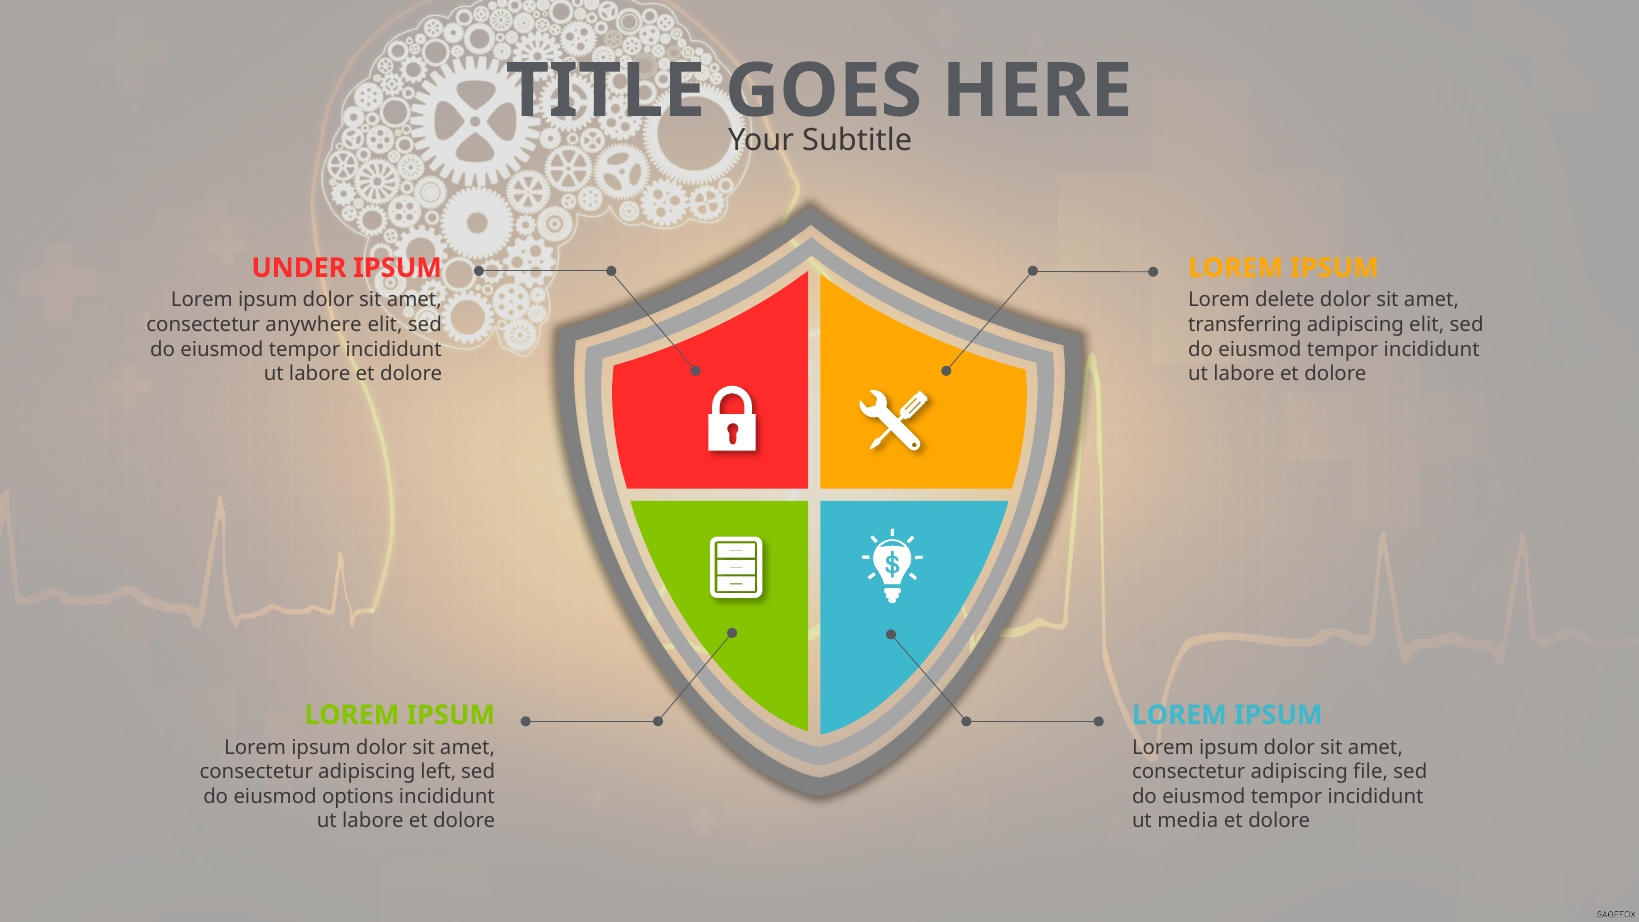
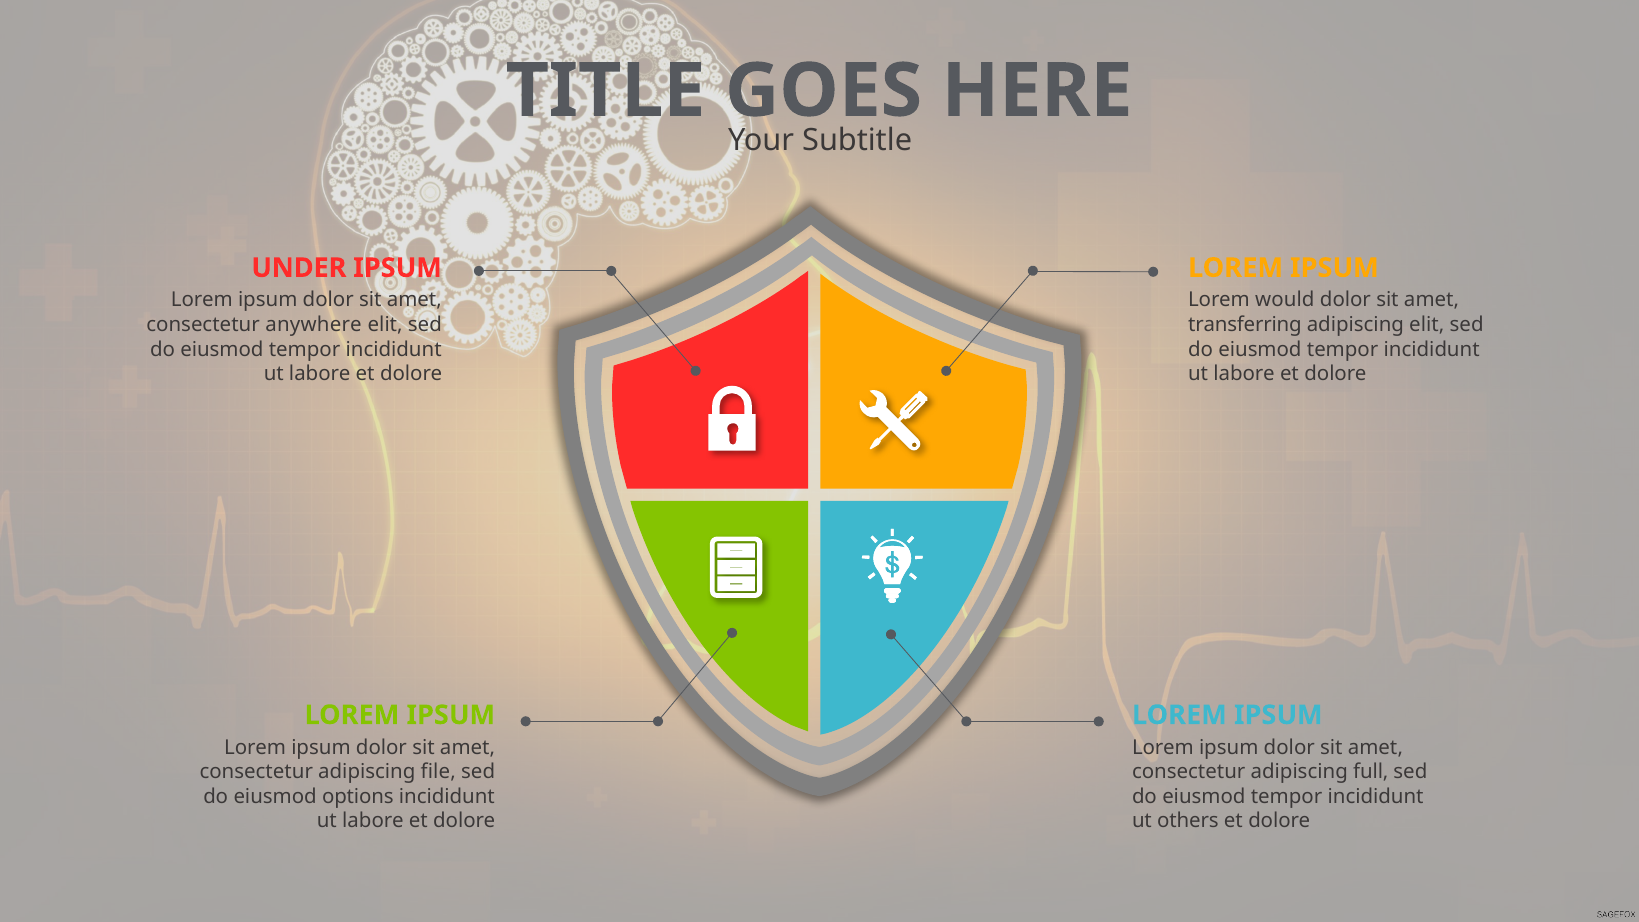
delete: delete -> would
left: left -> file
file: file -> full
media: media -> others
